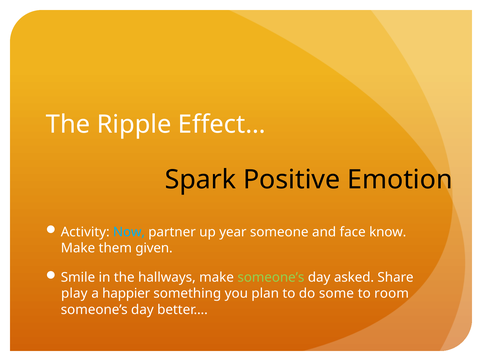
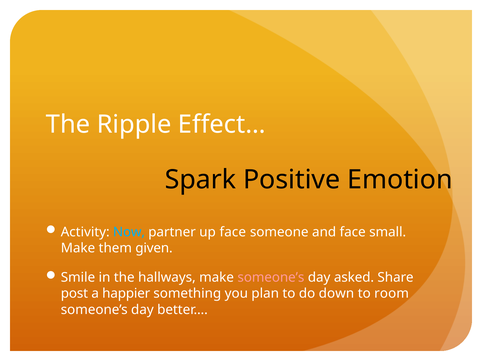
up year: year -> face
know: know -> small
someone’s at (271, 278) colour: light green -> pink
play: play -> post
some: some -> down
